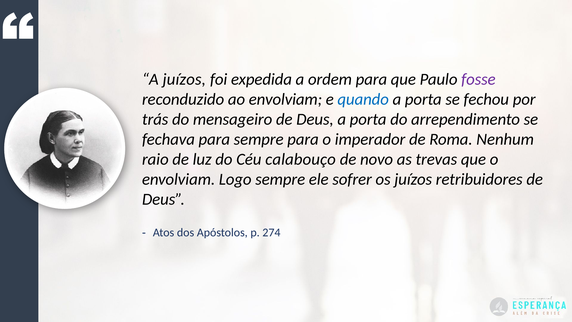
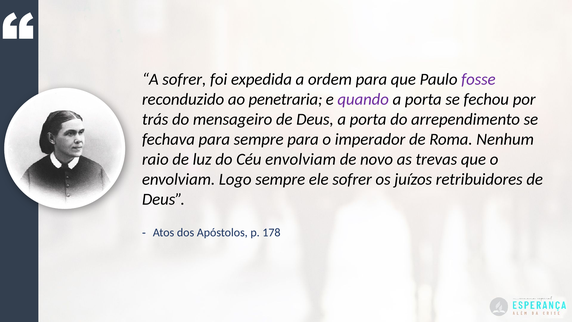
A juízos: juízos -> sofrer
ao envolviam: envolviam -> penetraria
quando colour: blue -> purple
Céu calabouço: calabouço -> envolviam
274: 274 -> 178
